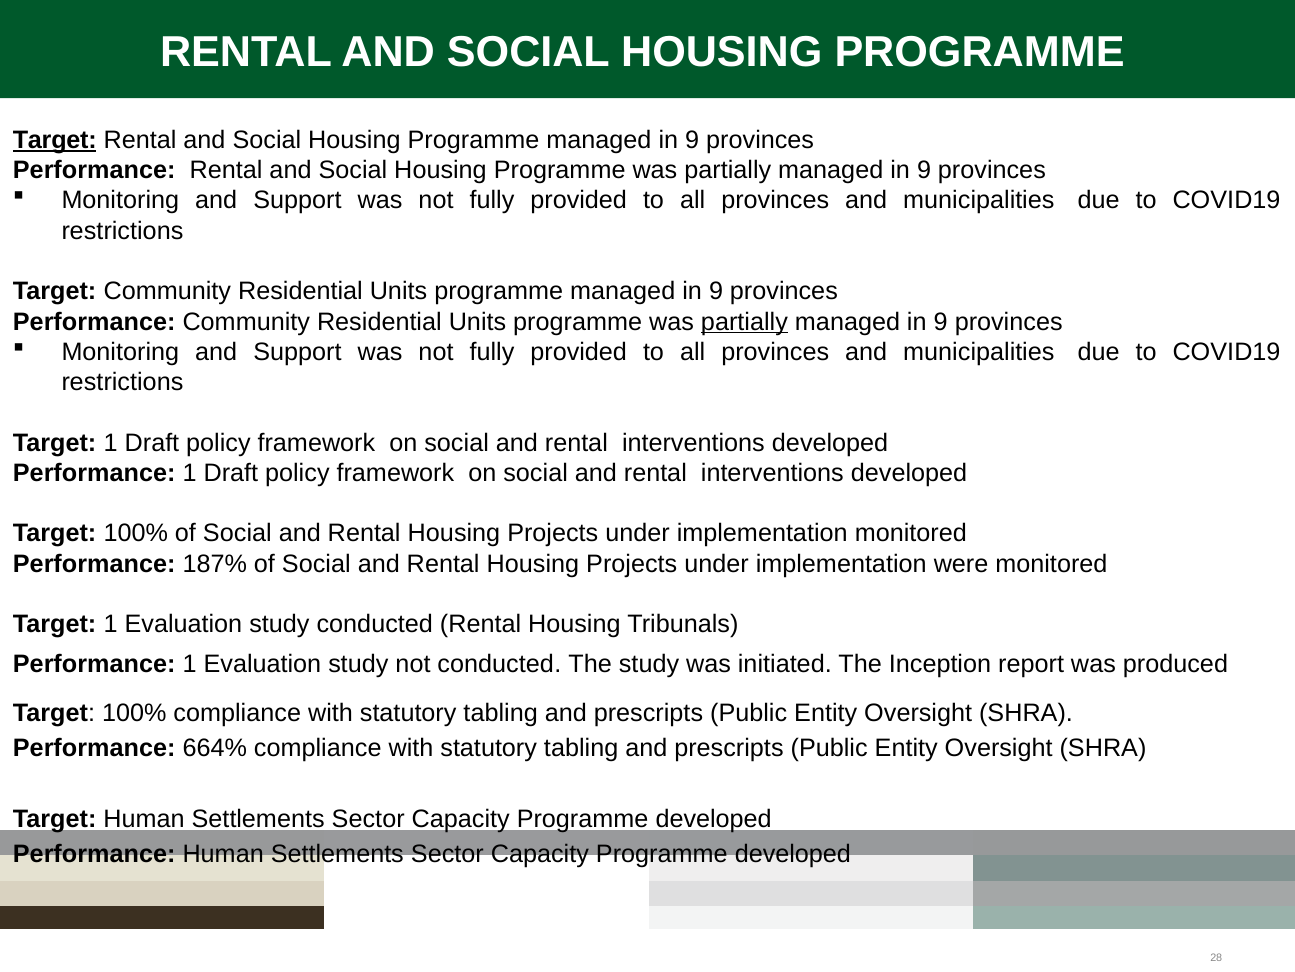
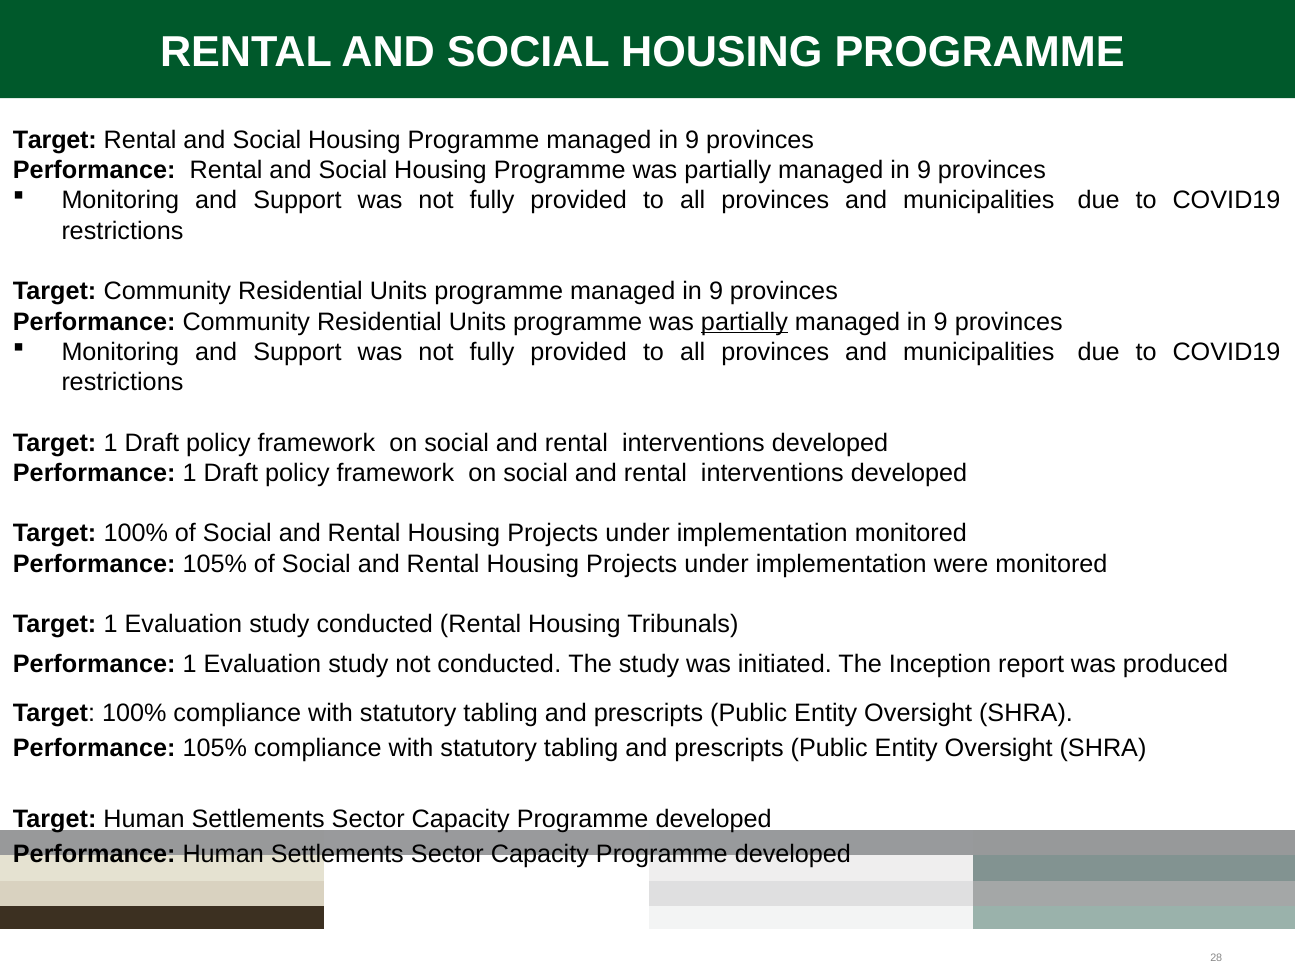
Target at (55, 140) underline: present -> none
187% at (215, 563): 187% -> 105%
664% at (215, 748): 664% -> 105%
